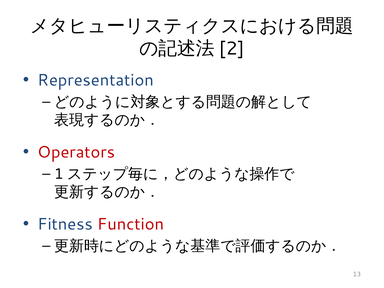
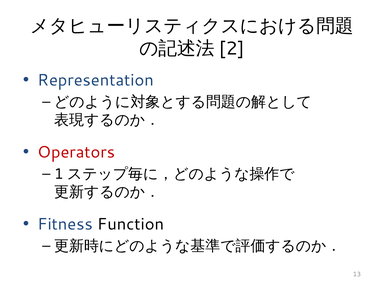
Function colour: red -> black
